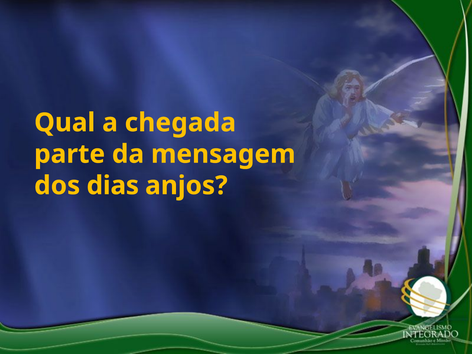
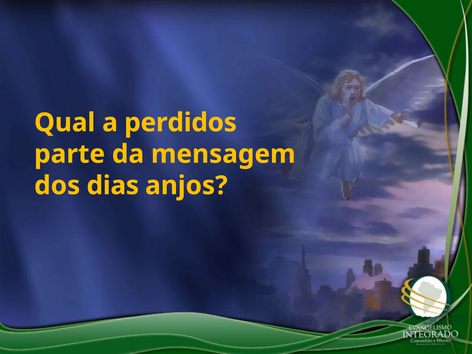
chegada: chegada -> perdidos
